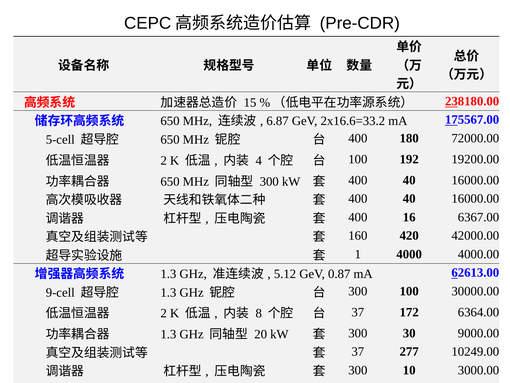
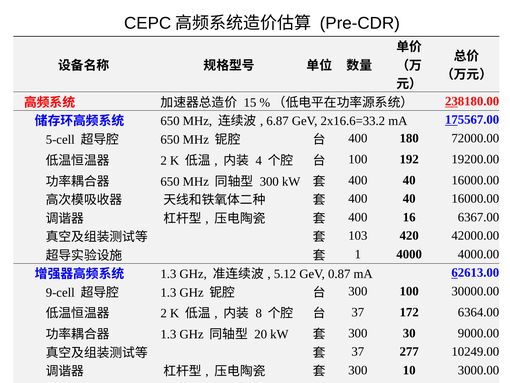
160: 160 -> 103
